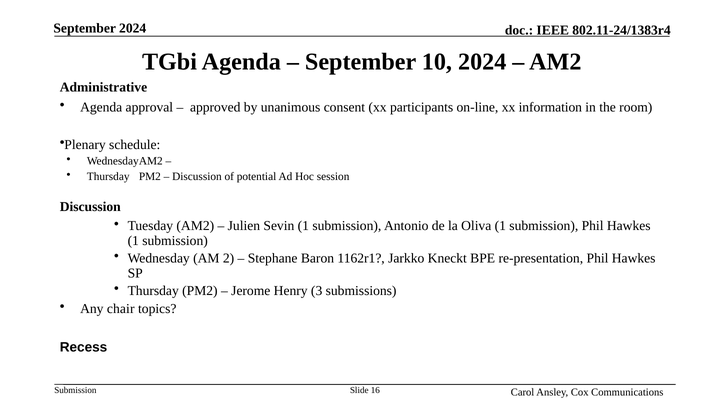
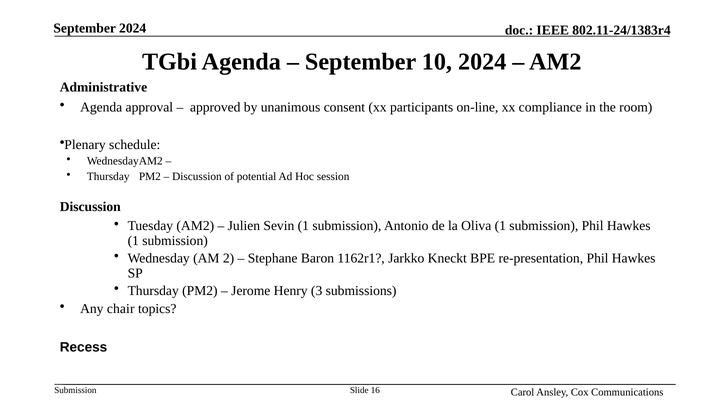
information: information -> compliance
